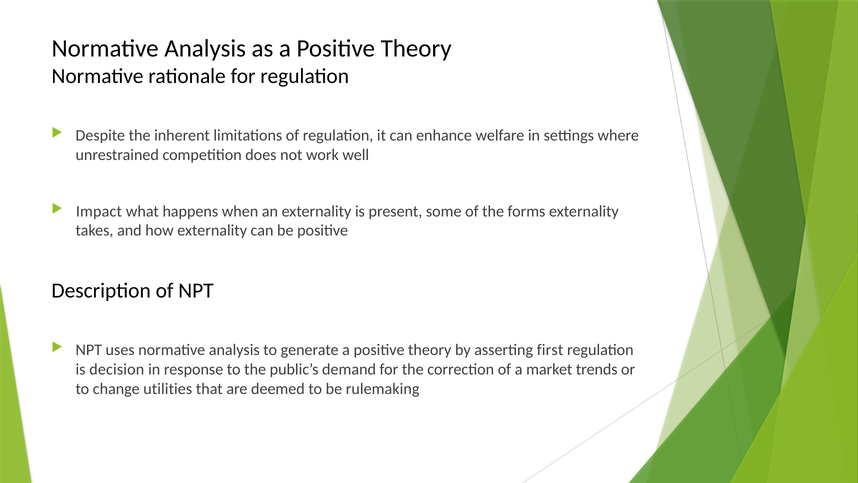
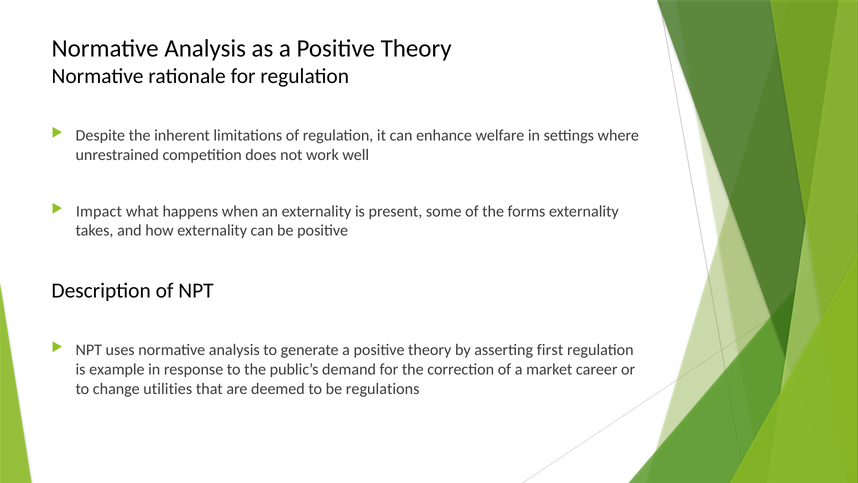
decision: decision -> example
trends: trends -> career
rulemaking: rulemaking -> regulations
